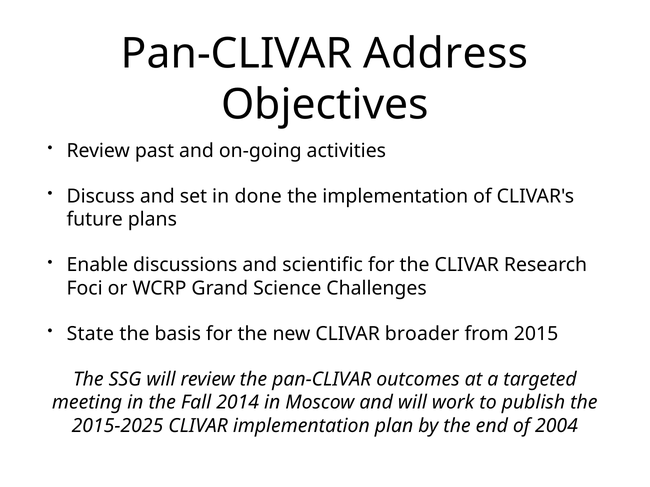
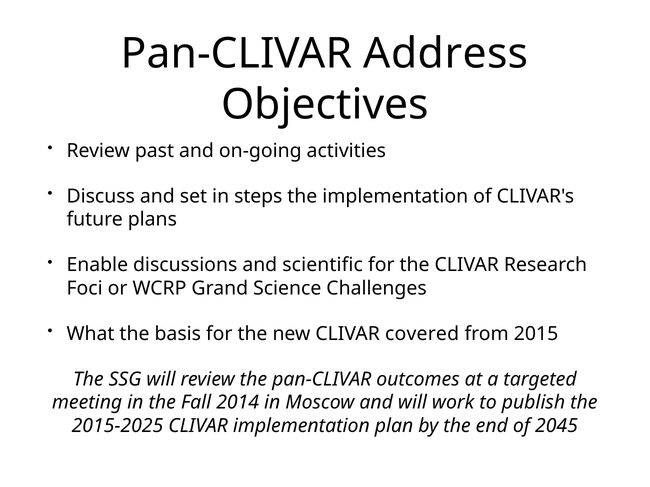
done: done -> steps
State: State -> What
broader: broader -> covered
2004: 2004 -> 2045
